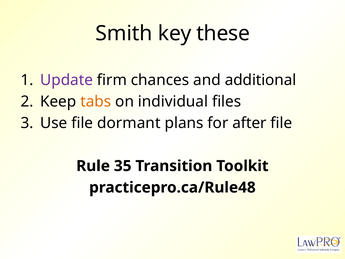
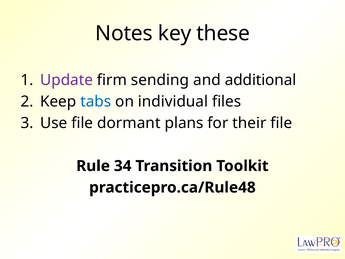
Smith: Smith -> Notes
chances: chances -> sending
tabs colour: orange -> blue
after: after -> their
35: 35 -> 34
